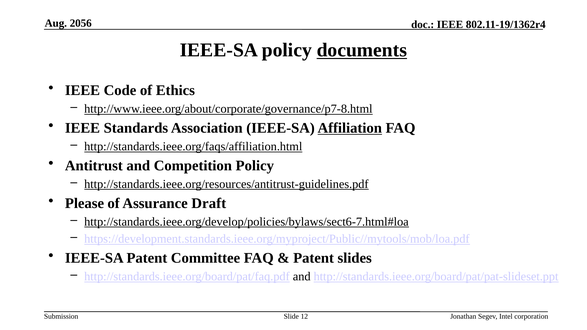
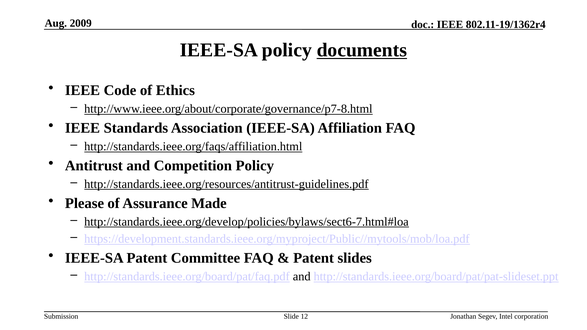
2056: 2056 -> 2009
Affiliation underline: present -> none
Draft: Draft -> Made
